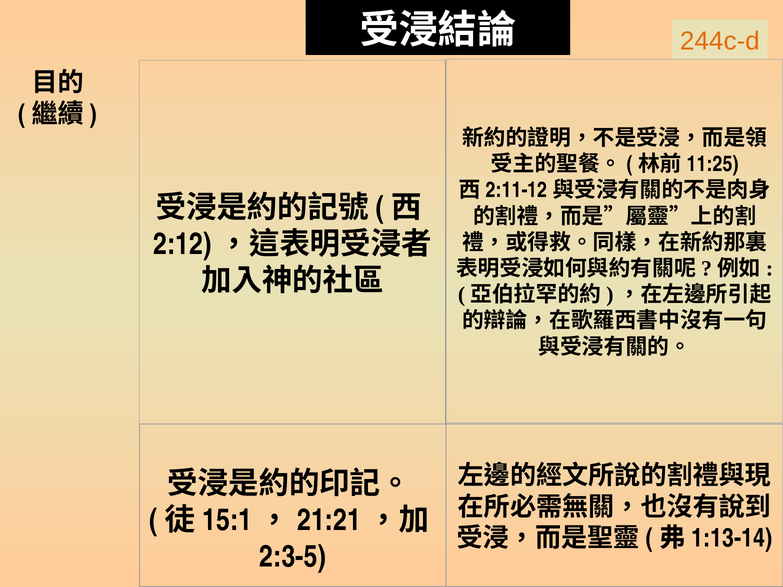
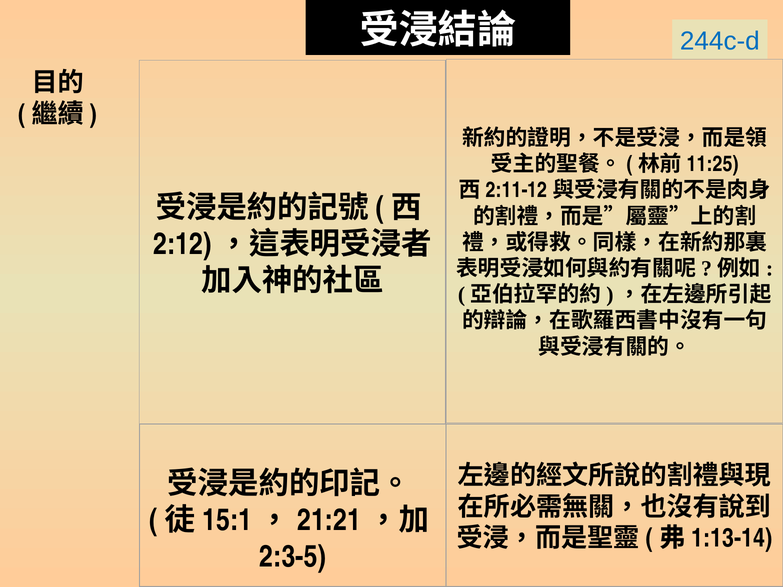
244c-d colour: orange -> blue
